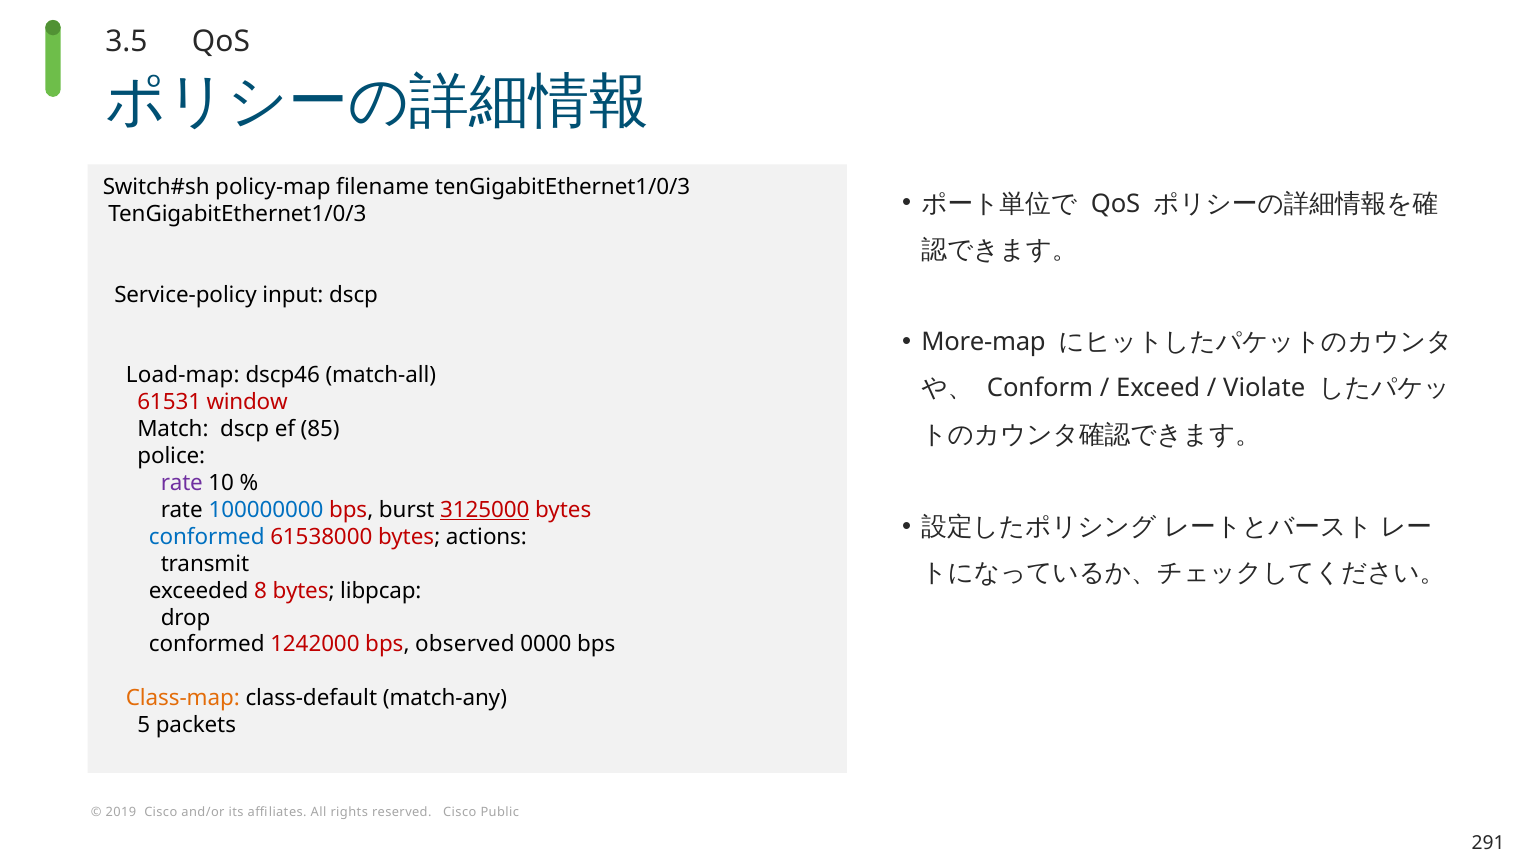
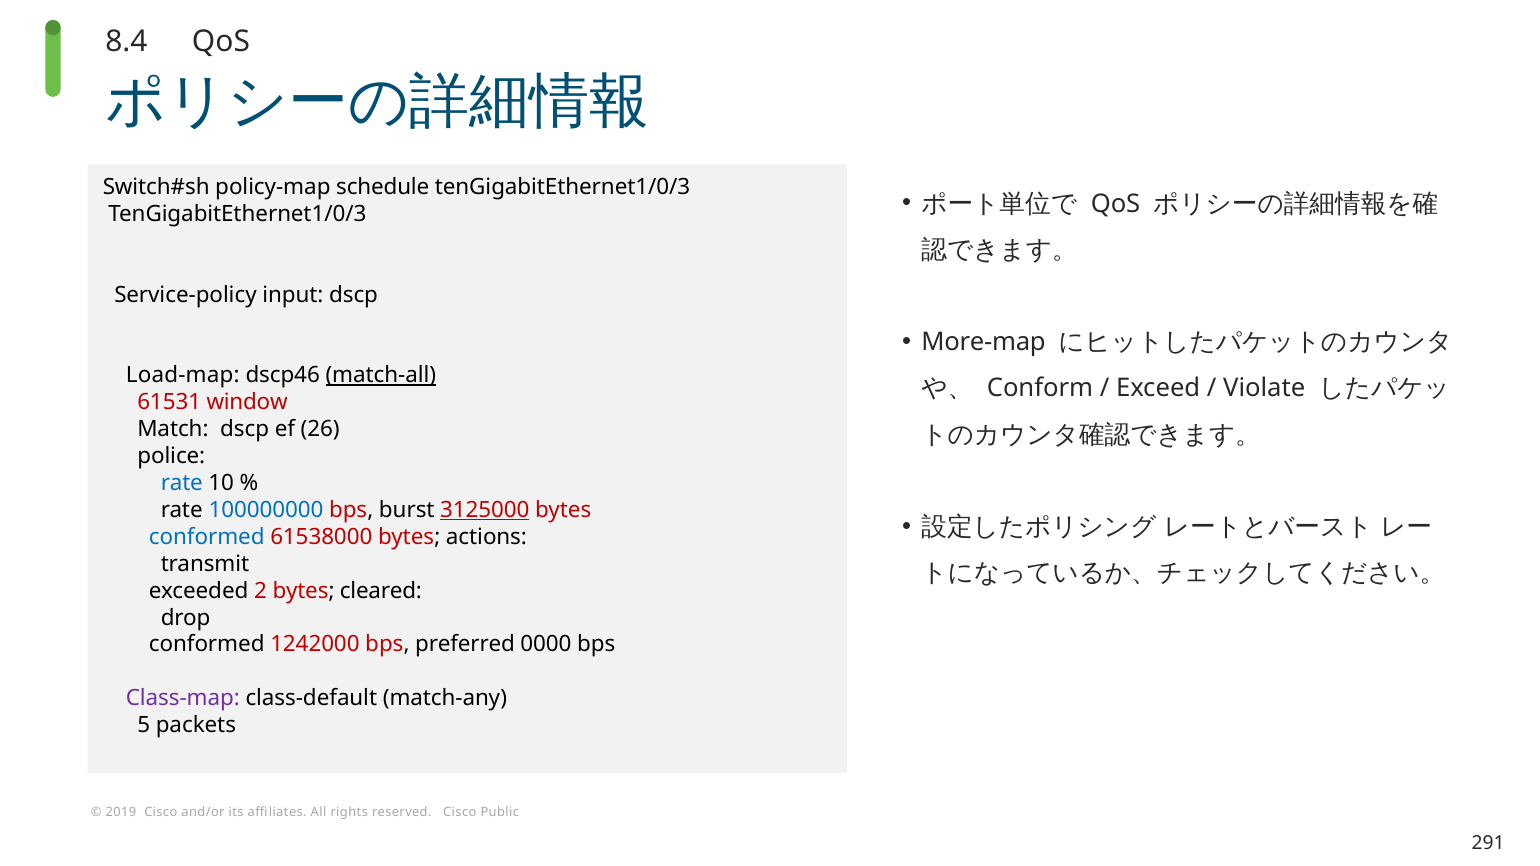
3.5: 3.5 -> 8.4
filename: filename -> schedule
match-all underline: none -> present
85: 85 -> 26
rate at (182, 483) colour: purple -> blue
8: 8 -> 2
libpcap: libpcap -> cleared
observed: observed -> preferred
Class-map colour: orange -> purple
